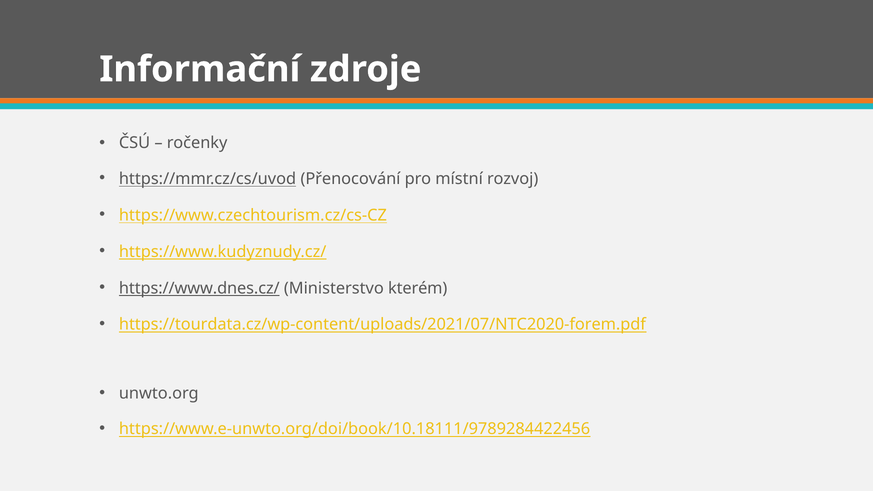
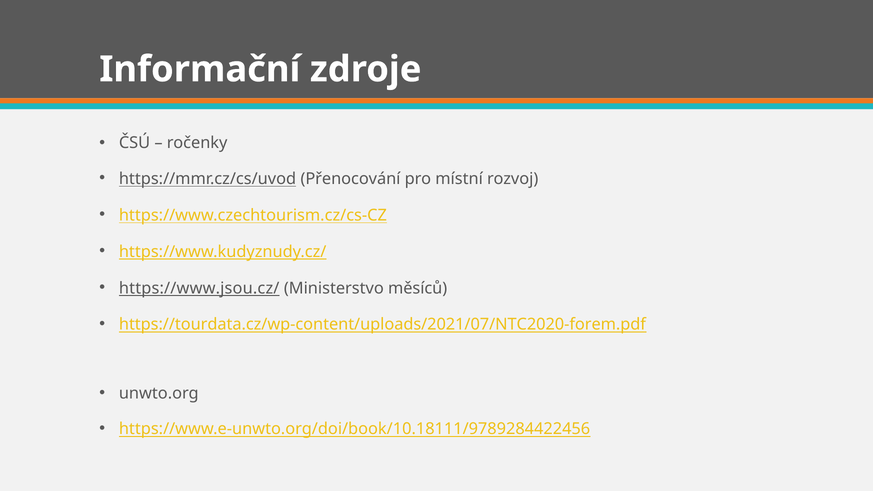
https://www.dnes.cz/: https://www.dnes.cz/ -> https://www.jsou.cz/
kterém: kterém -> měsíců
